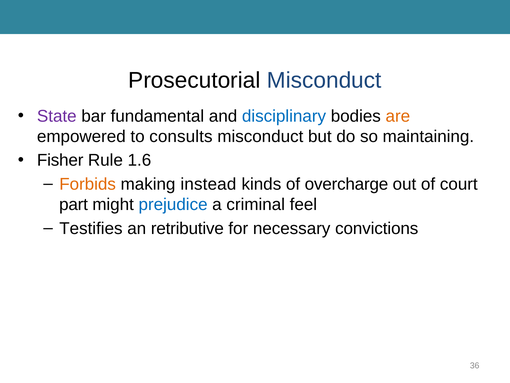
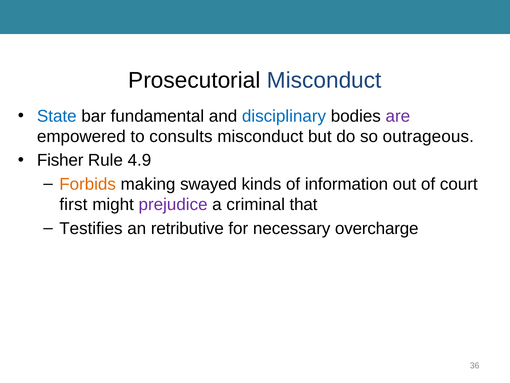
State colour: purple -> blue
are colour: orange -> purple
maintaining: maintaining -> outrageous
1.6: 1.6 -> 4.9
instead: instead -> swayed
overcharge: overcharge -> information
part: part -> first
prejudice colour: blue -> purple
feel: feel -> that
convictions: convictions -> overcharge
